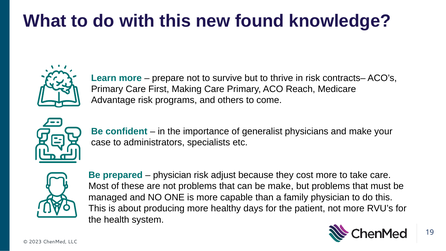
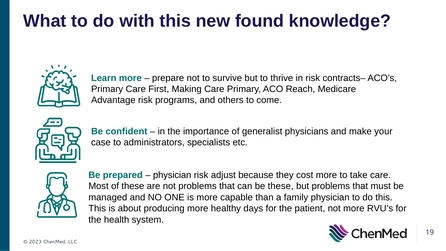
be make: make -> these
